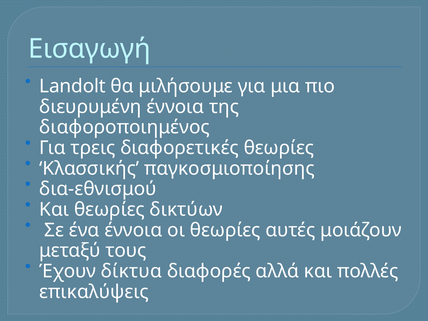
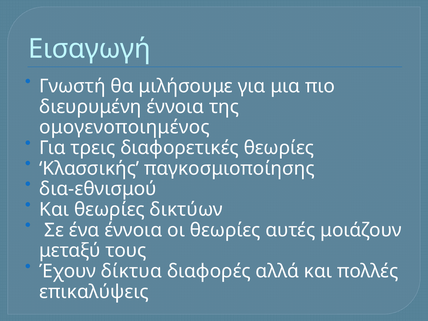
Landolt: Landolt -> Γνωστή
διαφοροποιημένος: διαφοροποιημένος -> ομογενοποιημένος
